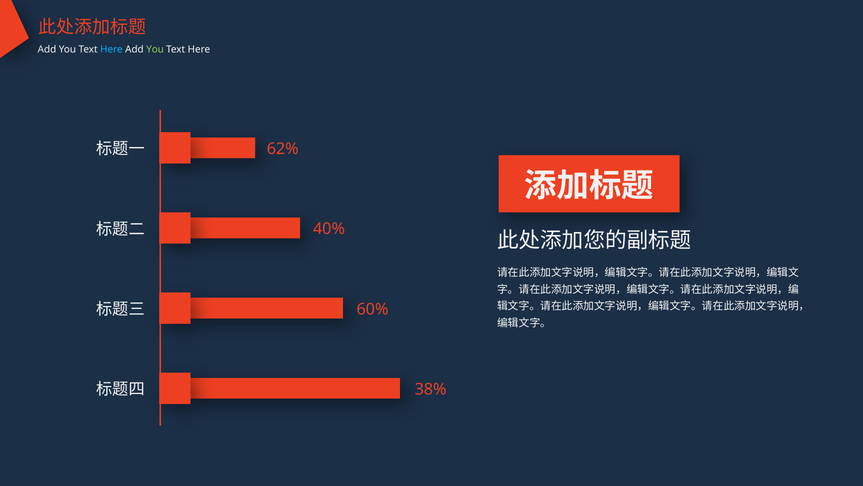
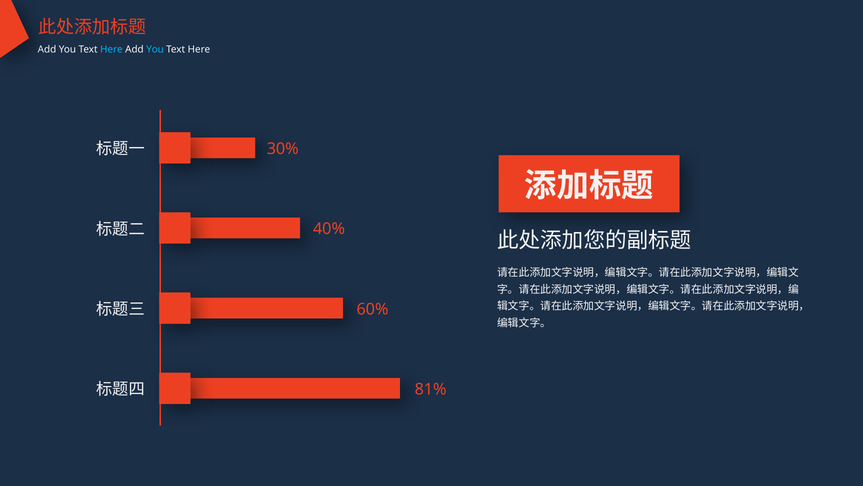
You at (155, 49) colour: light green -> light blue
62%: 62% -> 30%
38%: 38% -> 81%
